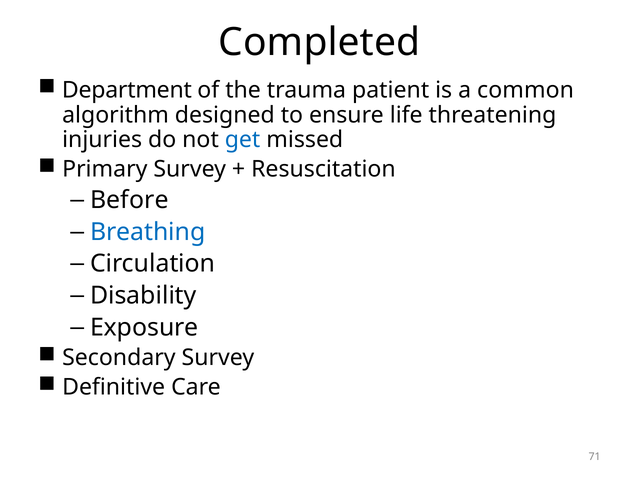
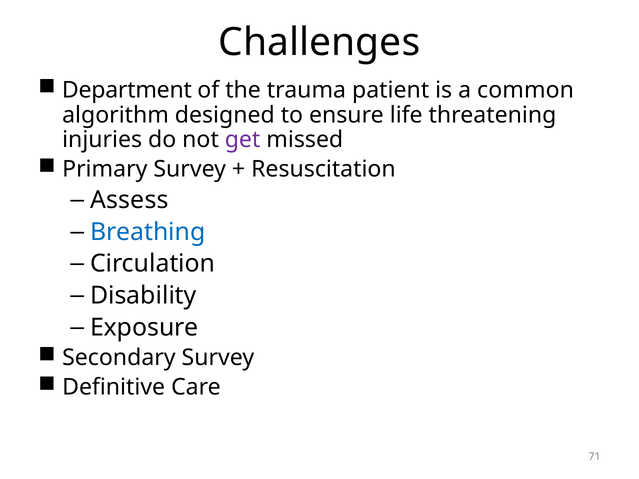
Completed: Completed -> Challenges
get colour: blue -> purple
Before: Before -> Assess
